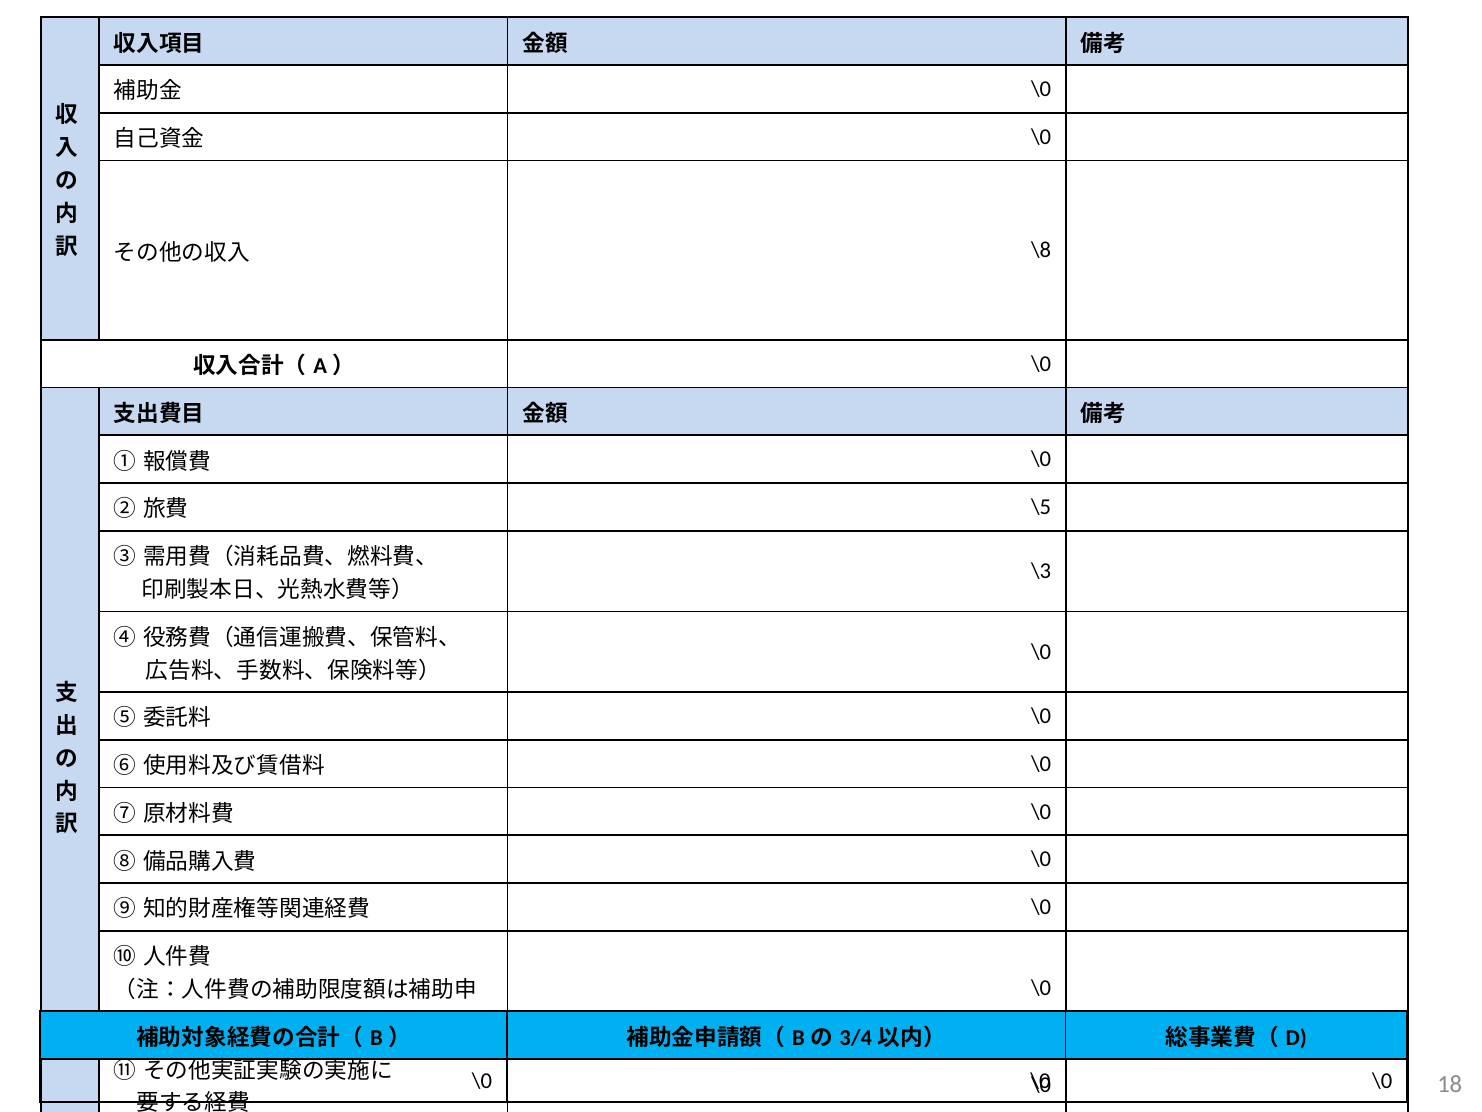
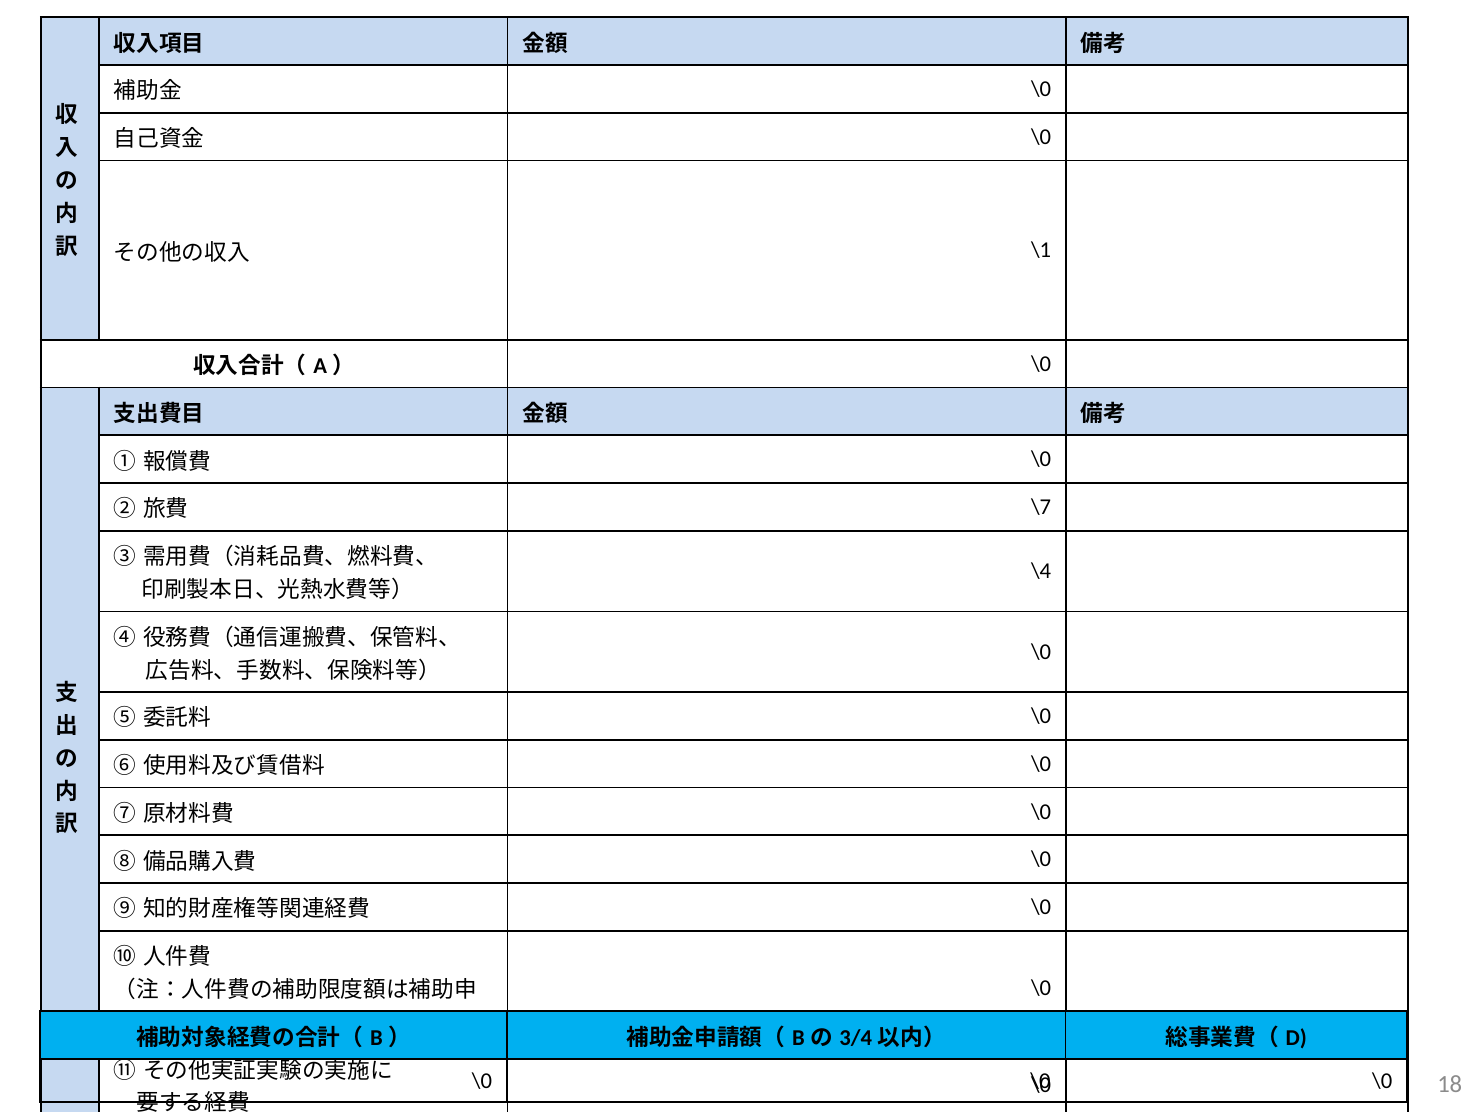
\8: \8 -> \1
\5: \5 -> \7
\3: \3 -> \4
